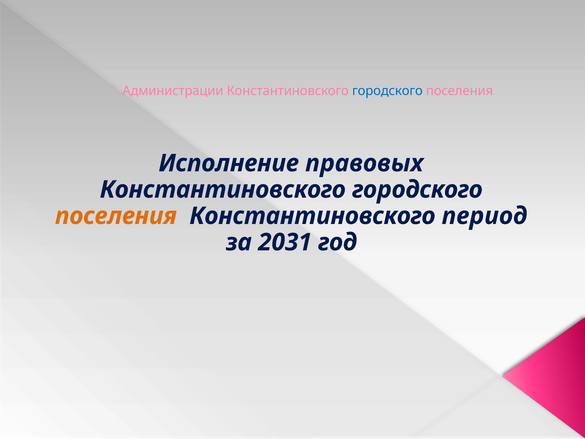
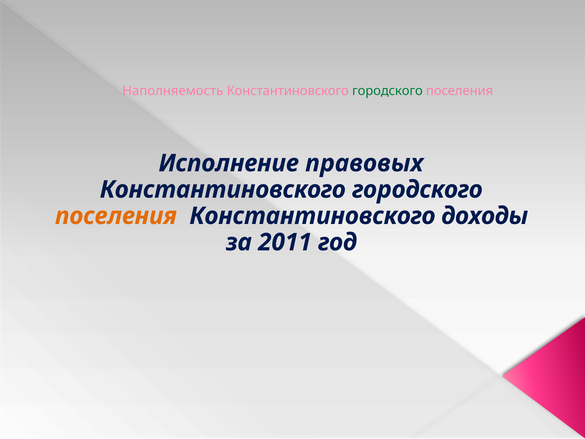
Администрации: Администрации -> Наполняемость
городского at (387, 91) colour: blue -> green
период: период -> доходы
2031: 2031 -> 2011
